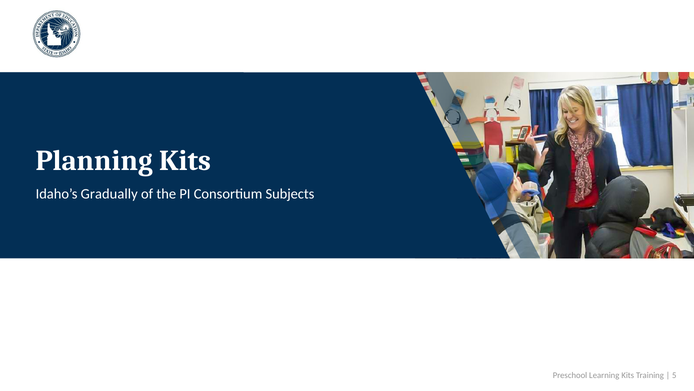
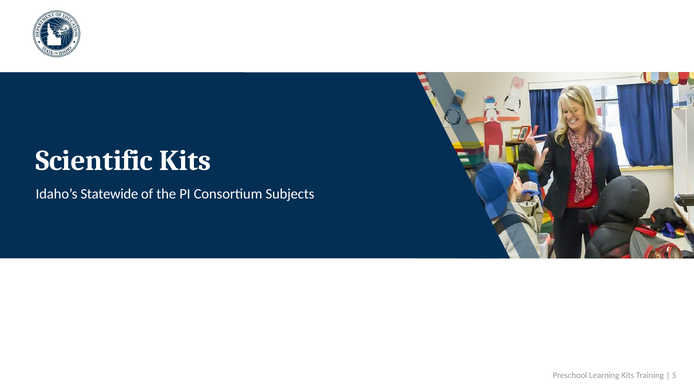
Planning: Planning -> Scientific
Gradually: Gradually -> Statewide
